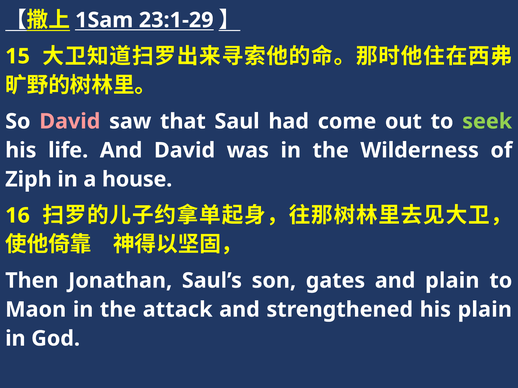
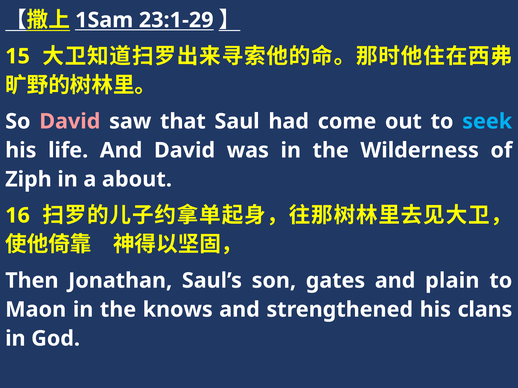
seek colour: light green -> light blue
house: house -> about
attack: attack -> knows
his plain: plain -> clans
